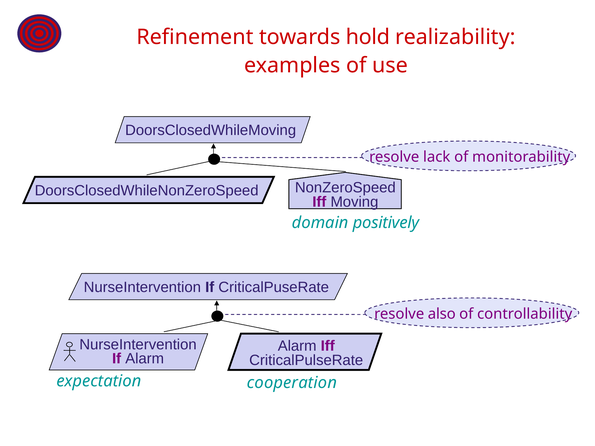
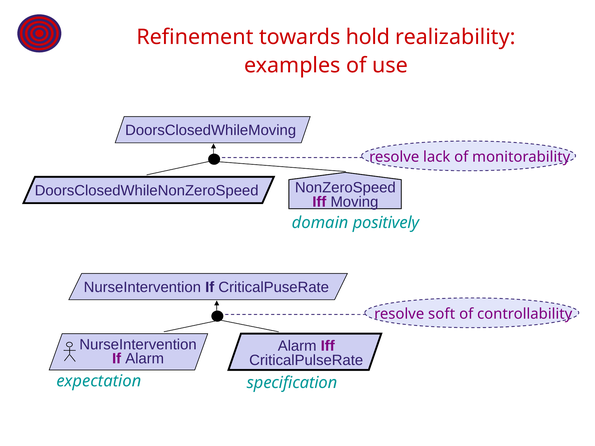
also: also -> soft
cooperation: cooperation -> specification
